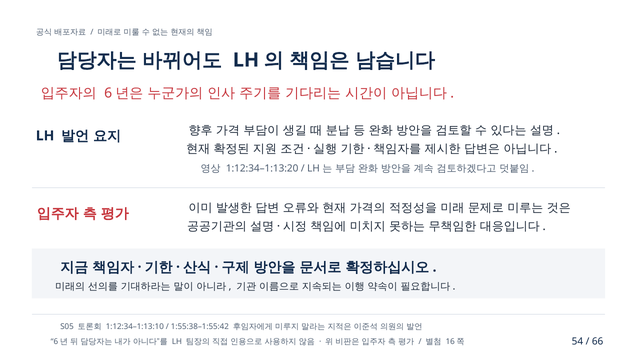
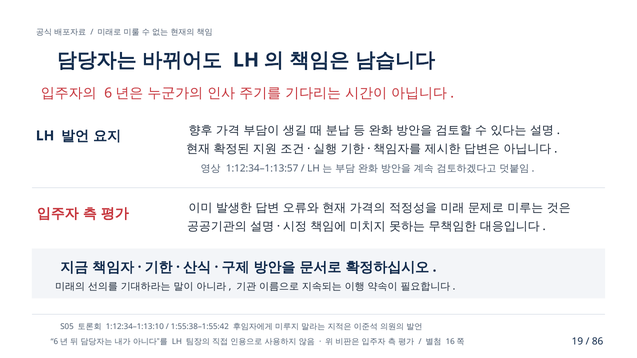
1:12:34–1:13:20: 1:12:34–1:13:20 -> 1:12:34–1:13:57
54: 54 -> 19
66: 66 -> 86
